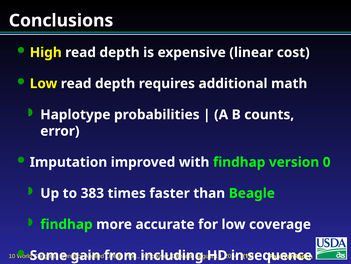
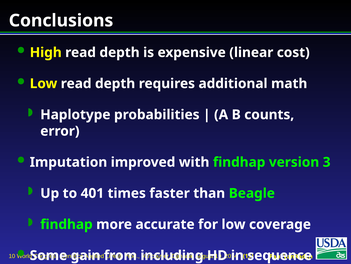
0: 0 -> 3
383: 383 -> 401
